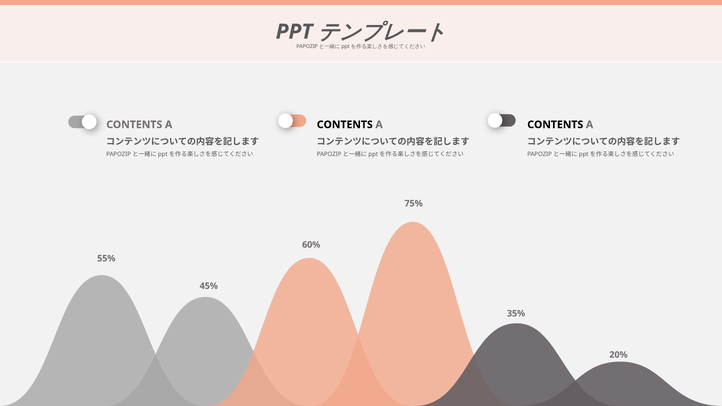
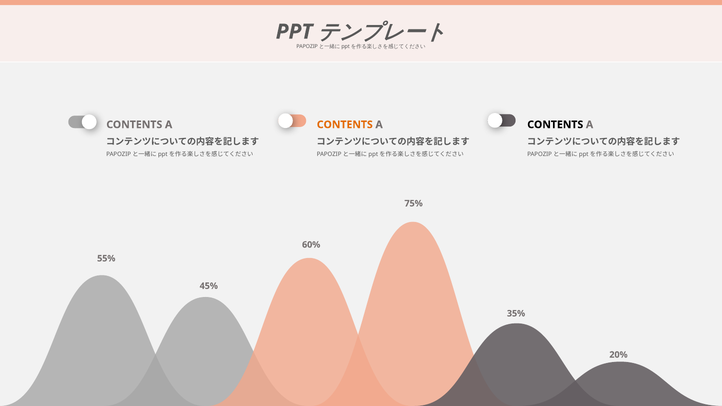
CONTENTS at (345, 125) colour: black -> orange
